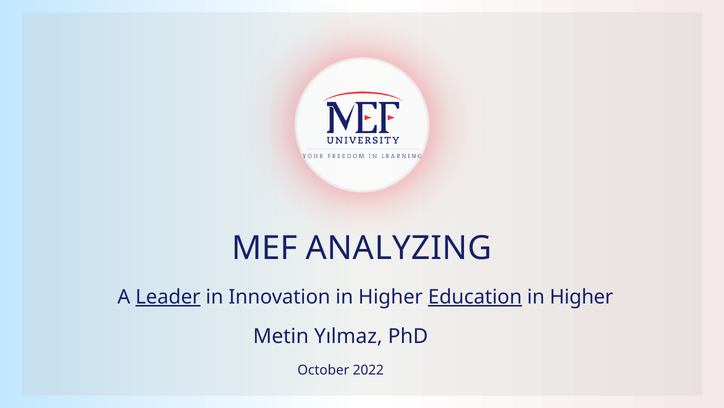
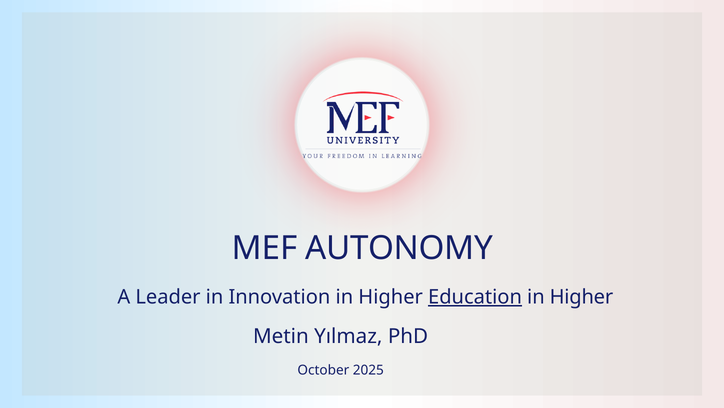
ANALYZING: ANALYZING -> AUTONOMY
Leader underline: present -> none
2022: 2022 -> 2025
